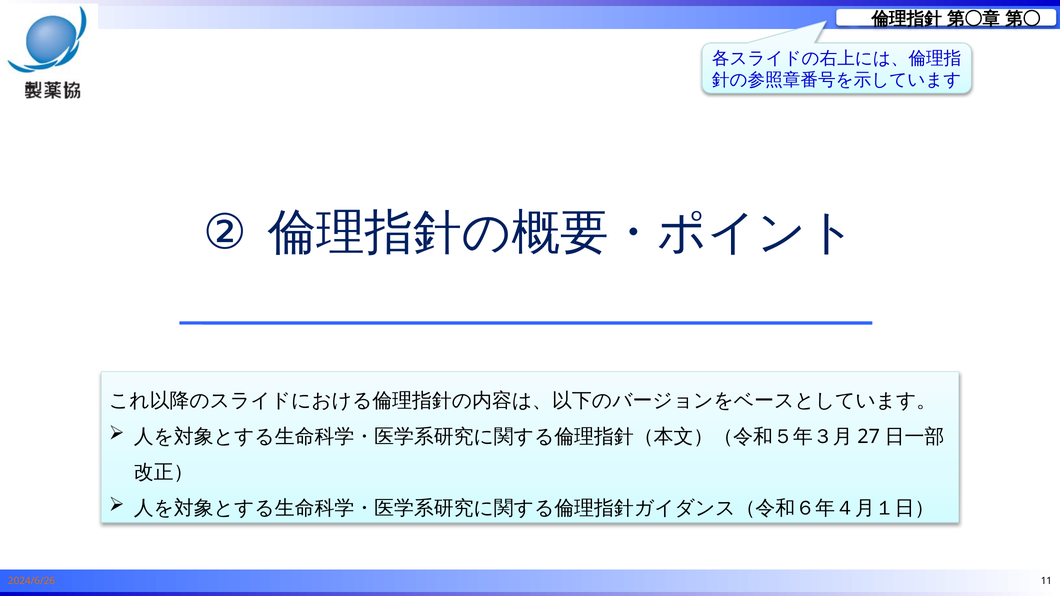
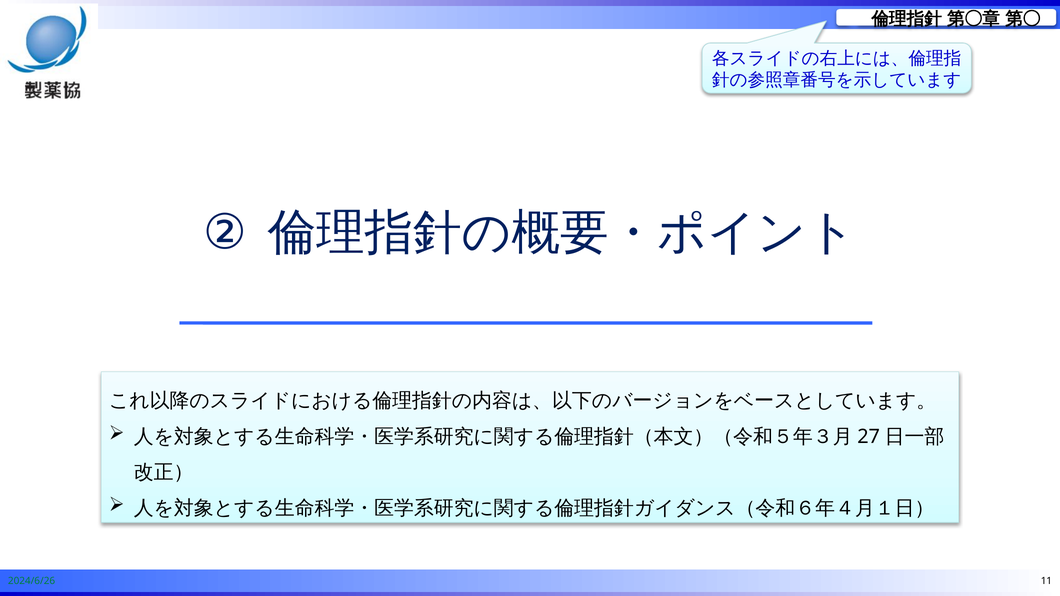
2024/6/26 colour: orange -> green
